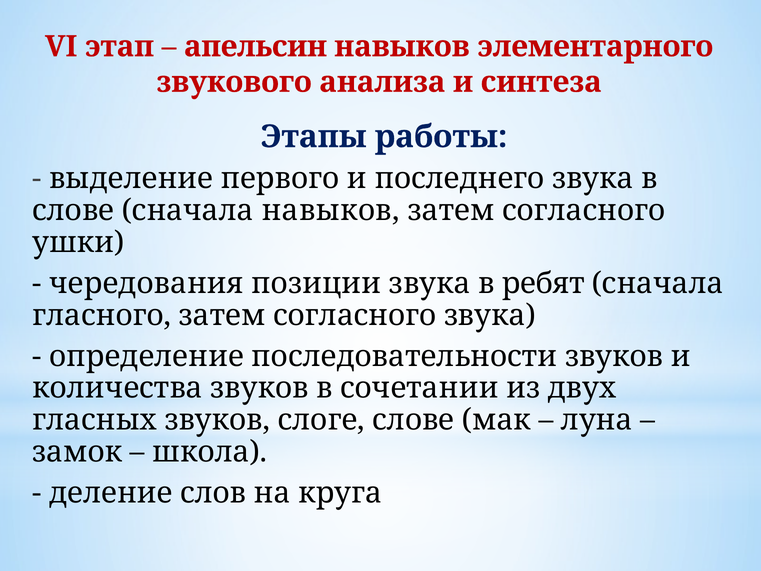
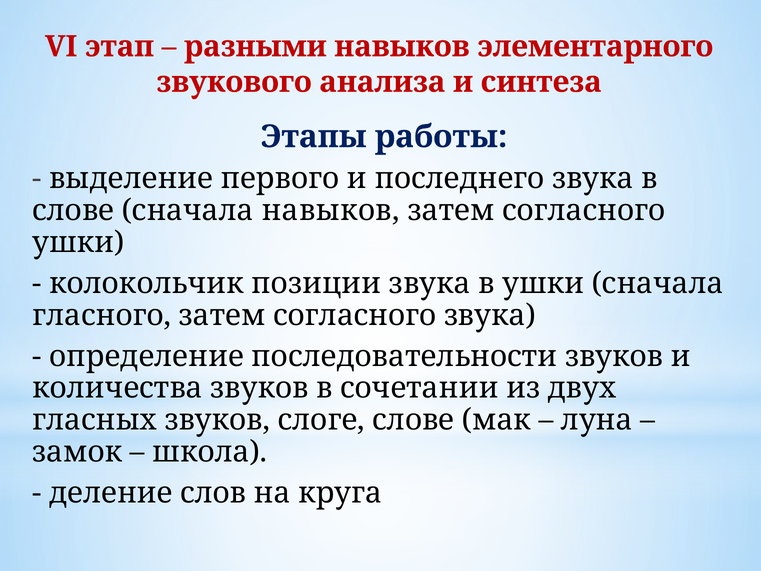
апельсин: апельсин -> разными
чередования: чередования -> колокольчик
в ребят: ребят -> ушки
